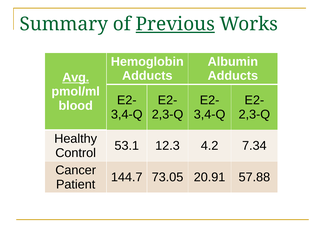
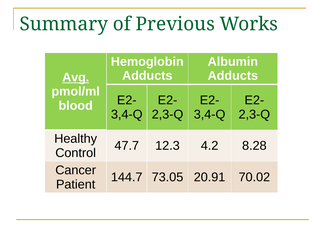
Previous underline: present -> none
53.1: 53.1 -> 47.7
7.34: 7.34 -> 8.28
57.88: 57.88 -> 70.02
